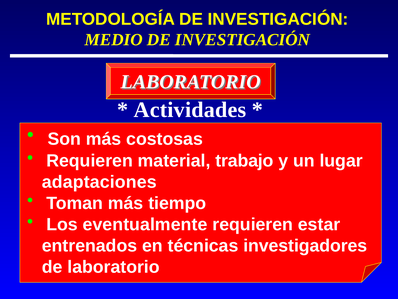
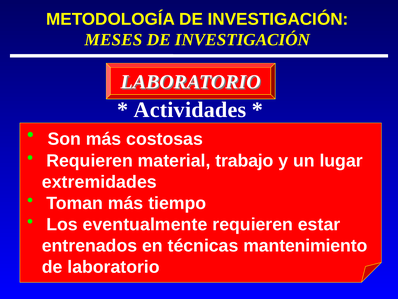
MEDIO: MEDIO -> MESES
adaptaciones: adaptaciones -> extremidades
investigadores: investigadores -> mantenimiento
